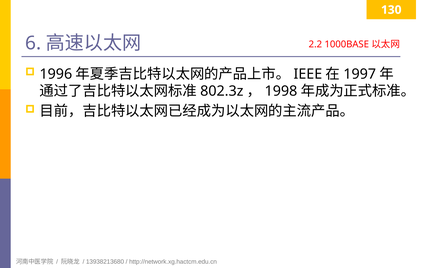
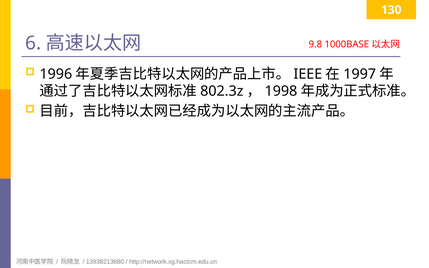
2.2: 2.2 -> 9.8
